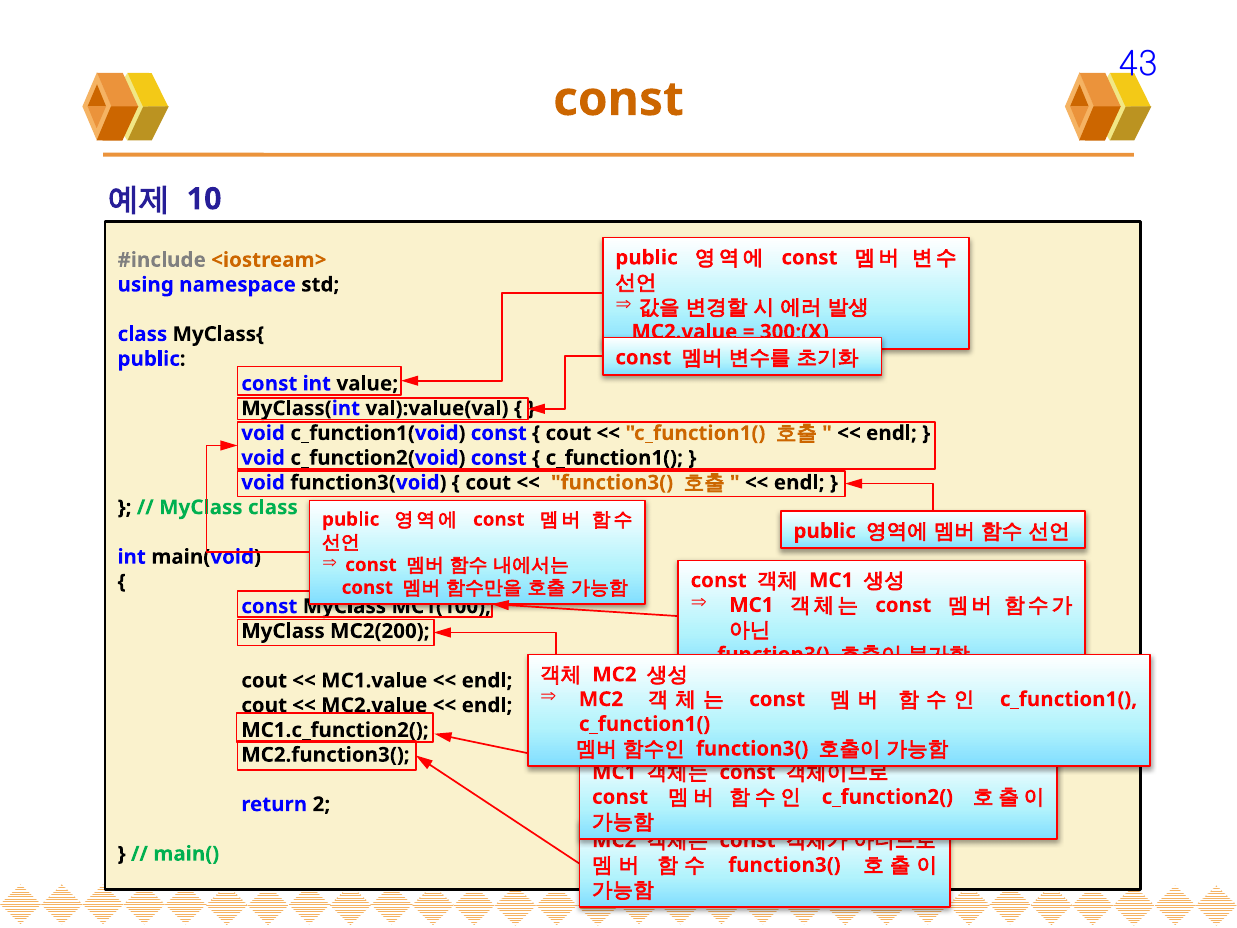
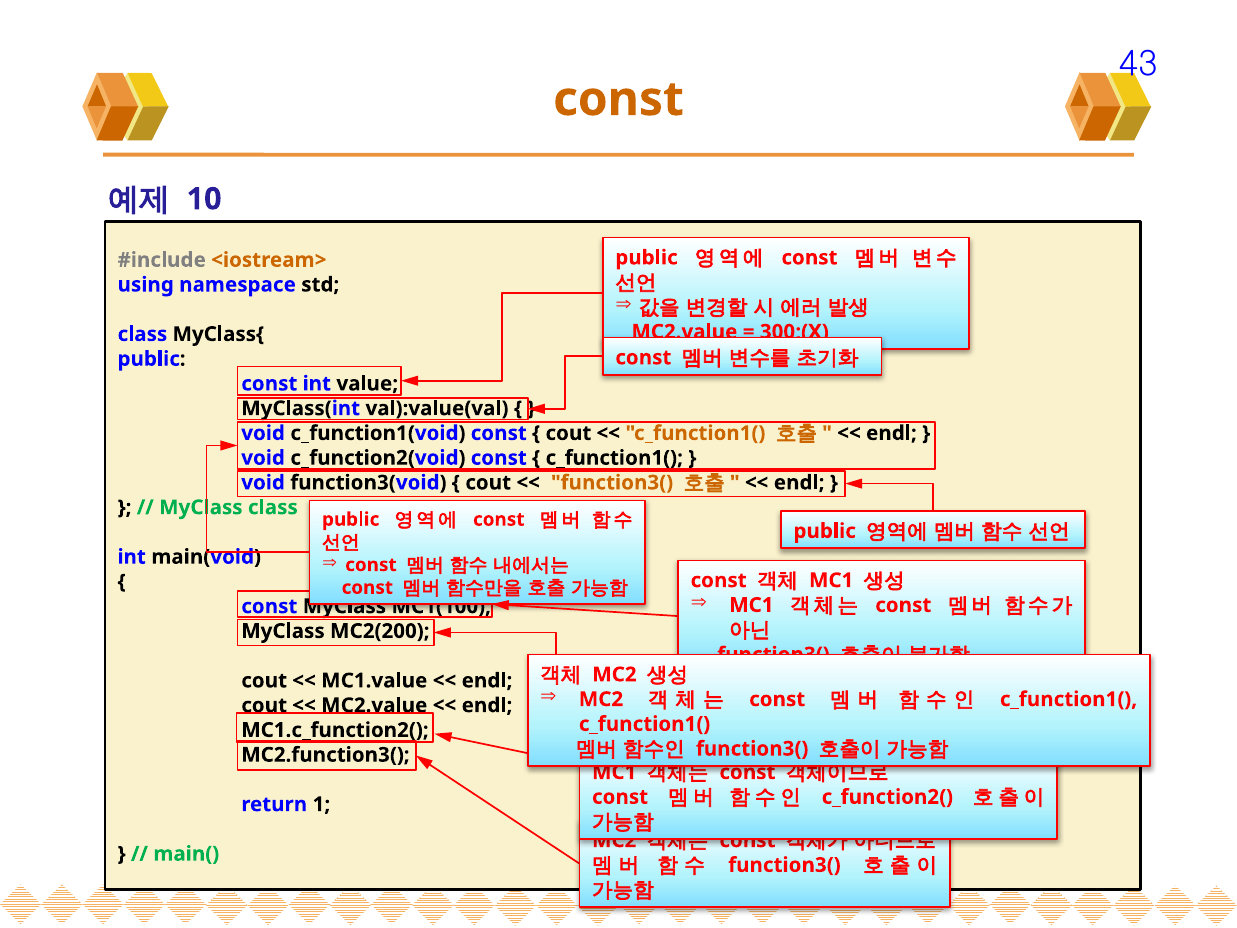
2: 2 -> 1
